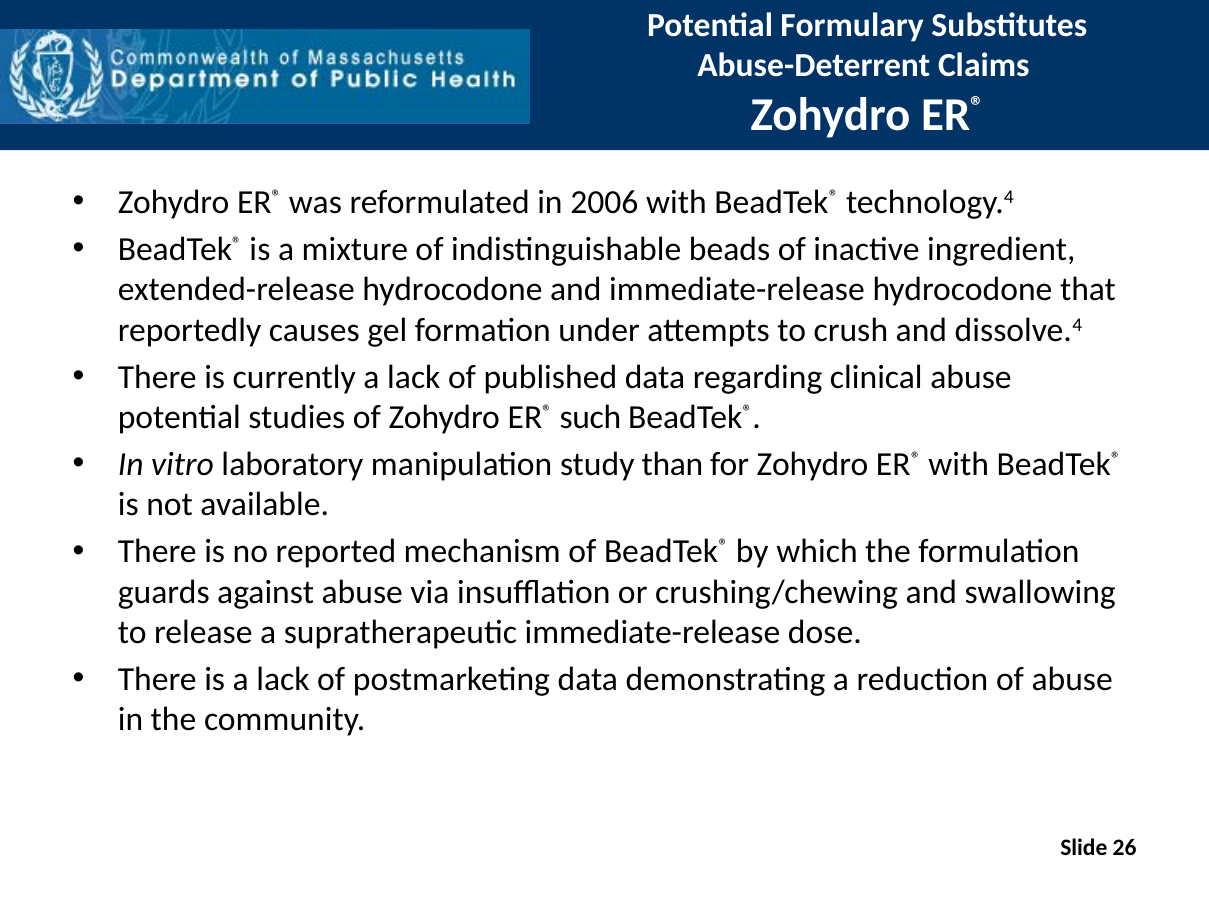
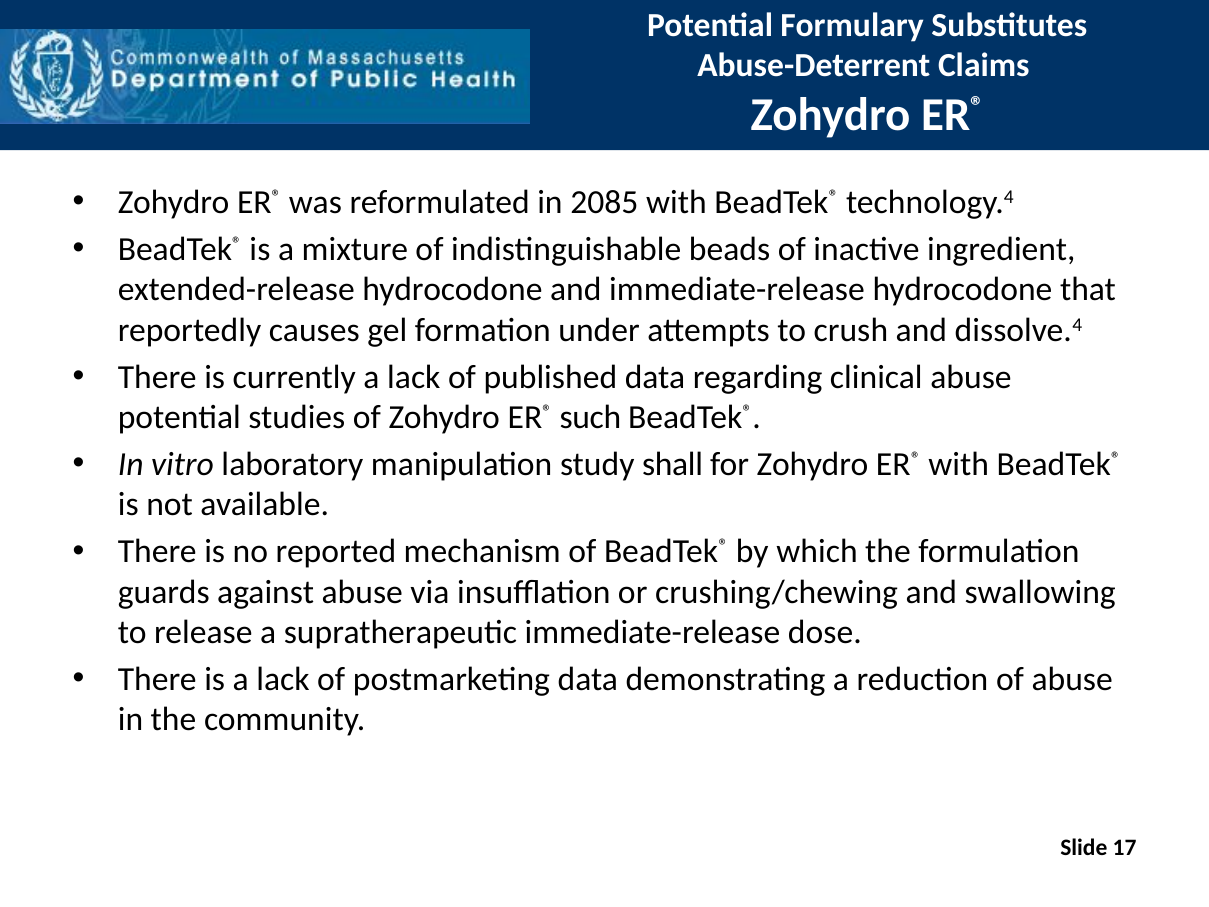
2006: 2006 -> 2085
than: than -> shall
26: 26 -> 17
